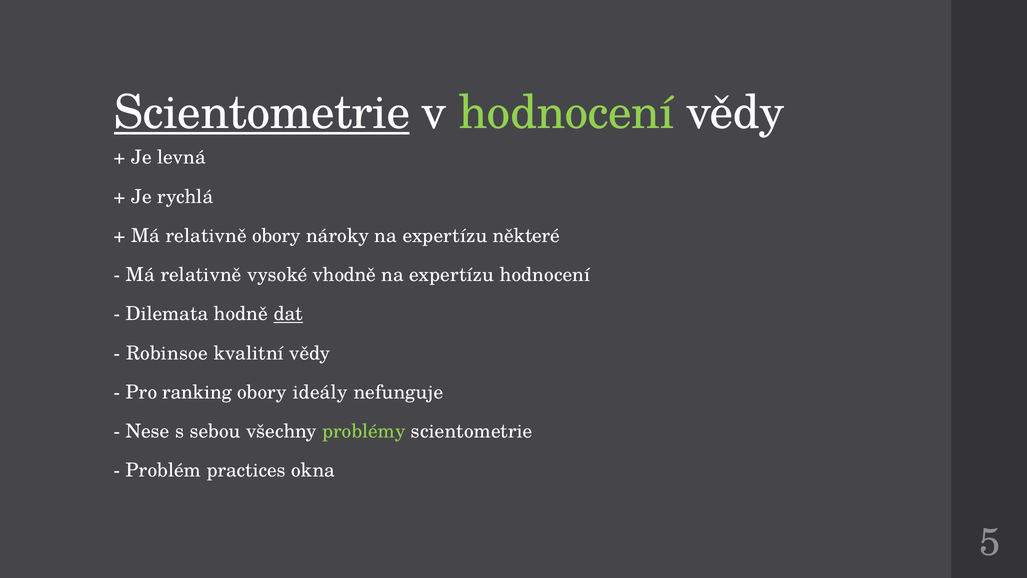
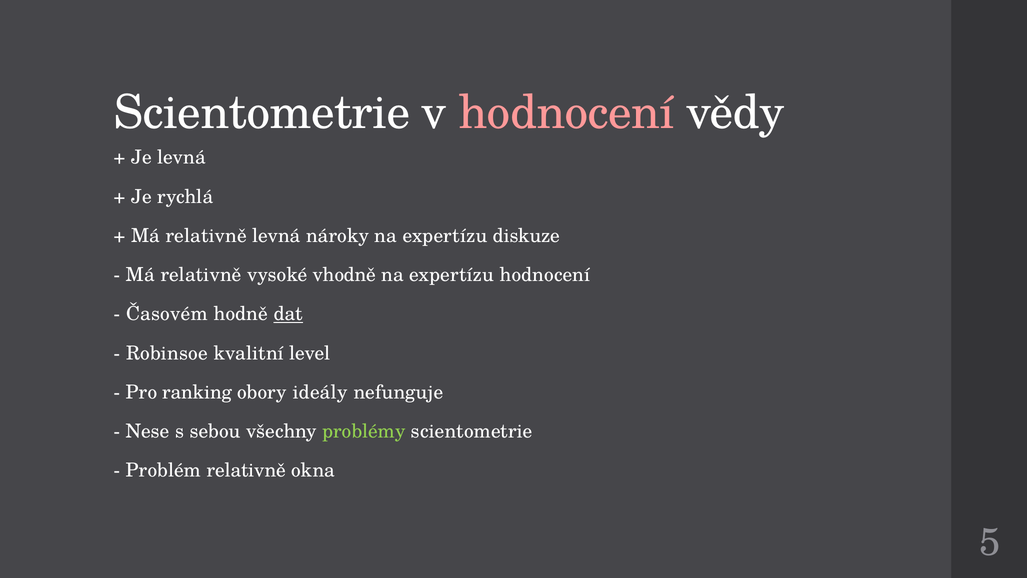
Scientometrie at (262, 113) underline: present -> none
hodnocení at (567, 113) colour: light green -> pink
relativně obory: obory -> levná
některé: některé -> diskuze
Dilemata: Dilemata -> Časovém
kvalitní vědy: vědy -> level
Problém practices: practices -> relativně
